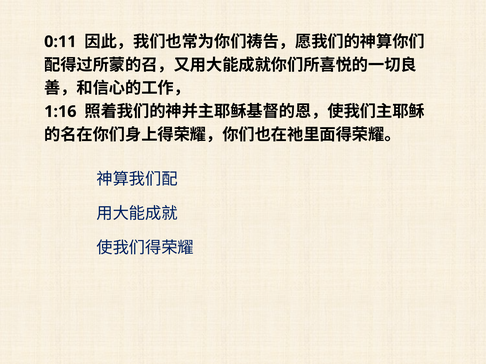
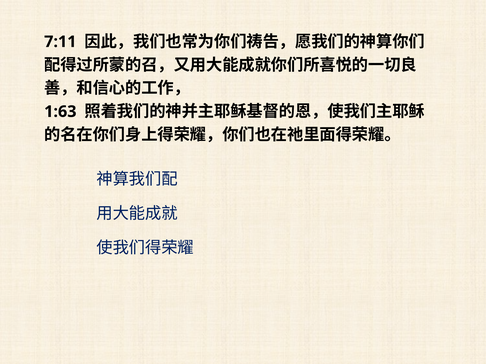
0:11: 0:11 -> 7:11
1:16: 1:16 -> 1:63
